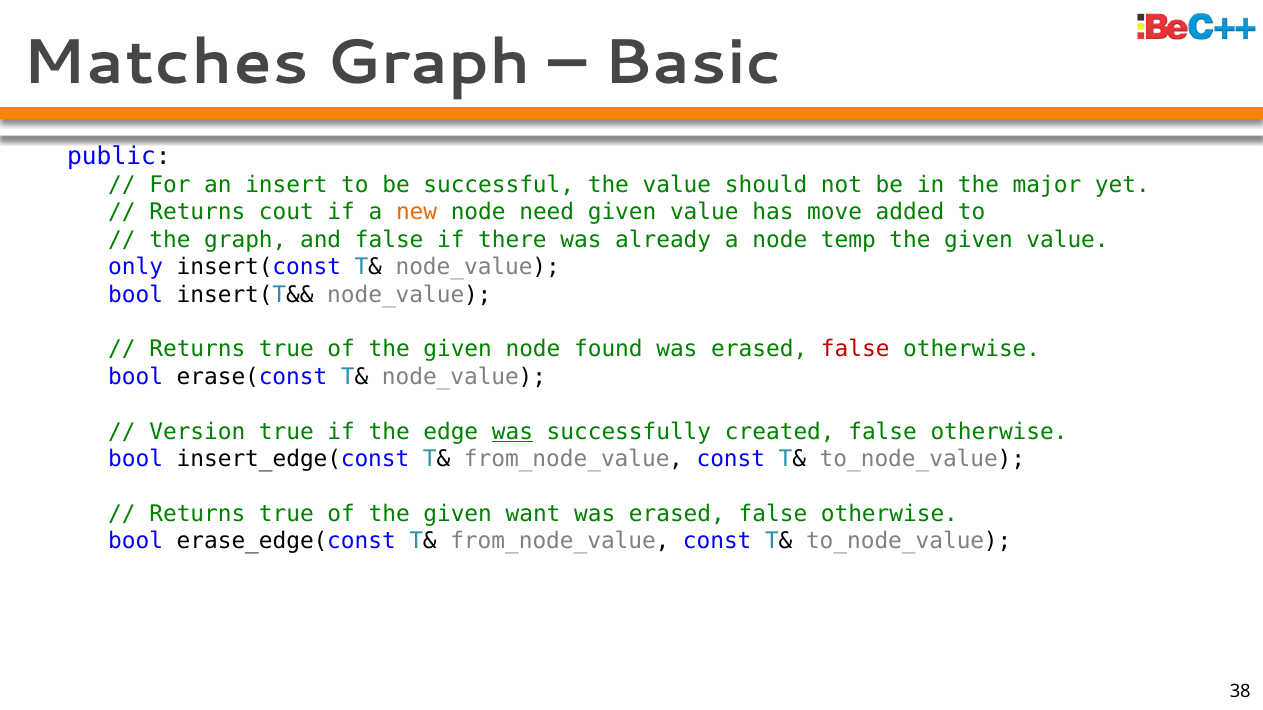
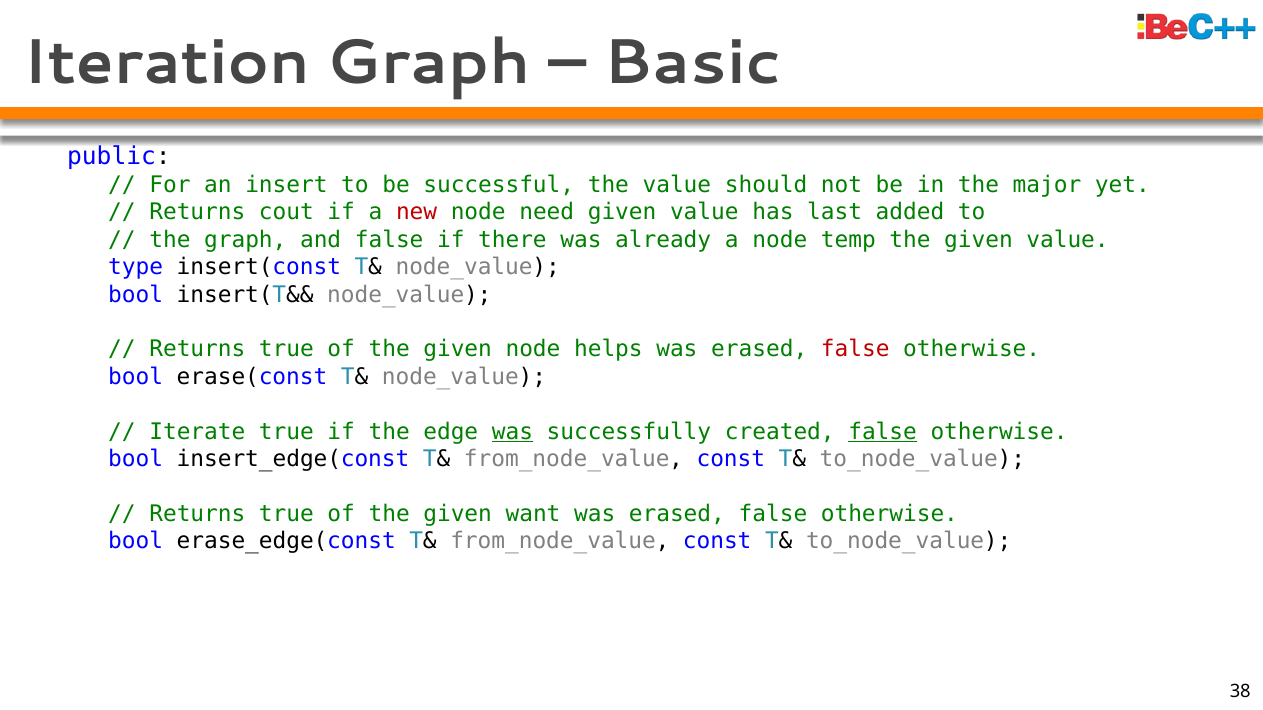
Matches: Matches -> Iteration
new colour: orange -> red
move: move -> last
only: only -> type
found: found -> helps
Version: Version -> Iterate
false at (883, 432) underline: none -> present
